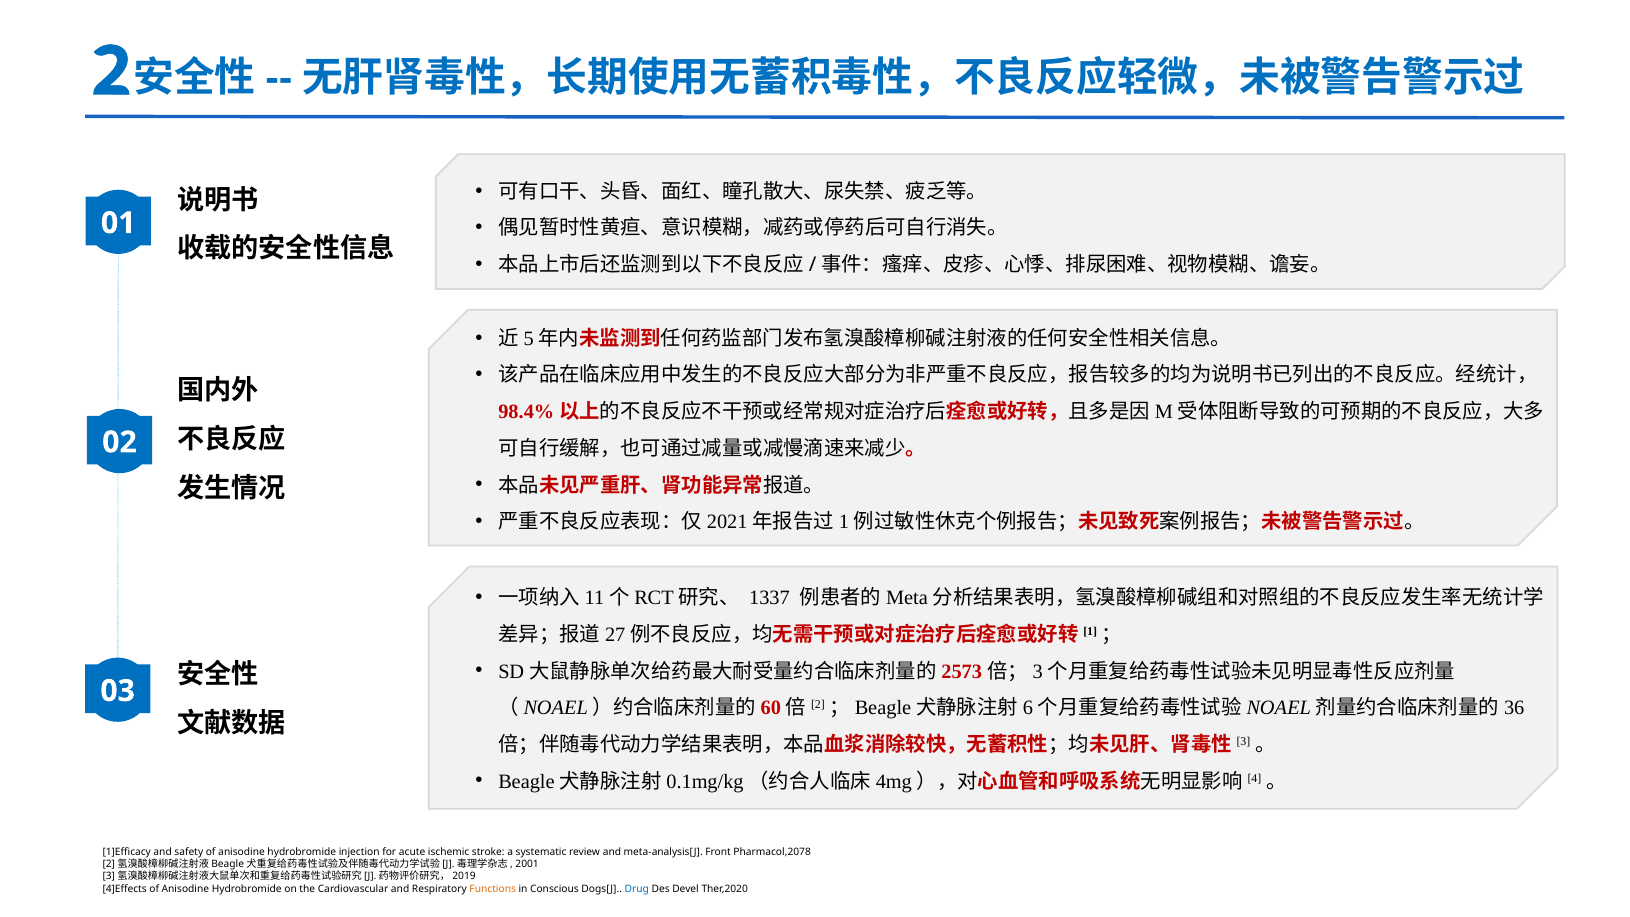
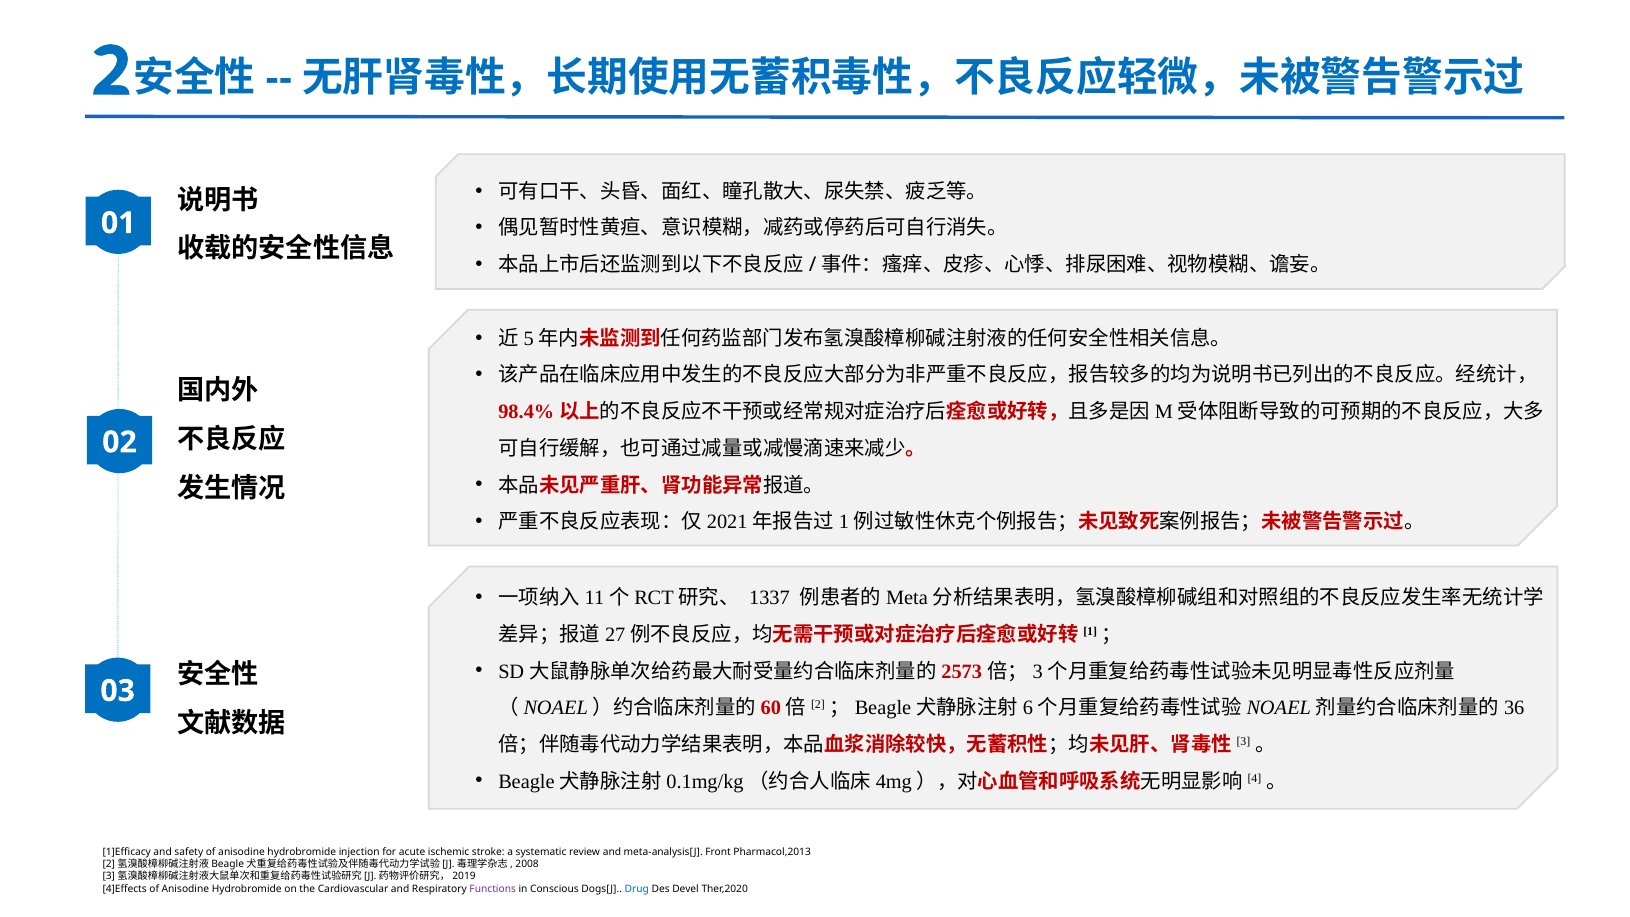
Pharmacol,2078: Pharmacol,2078 -> Pharmacol,2013
2001: 2001 -> 2008
Functions colour: orange -> purple
